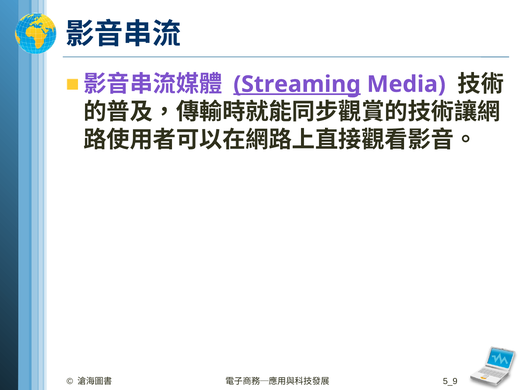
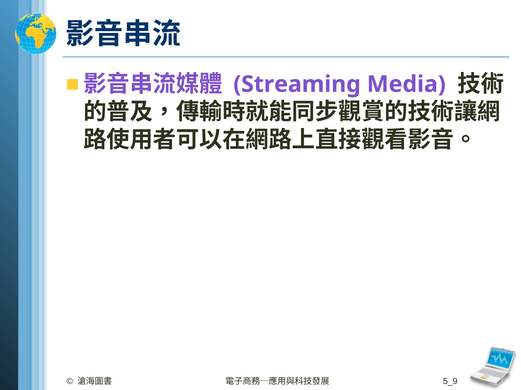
Streaming underline: present -> none
